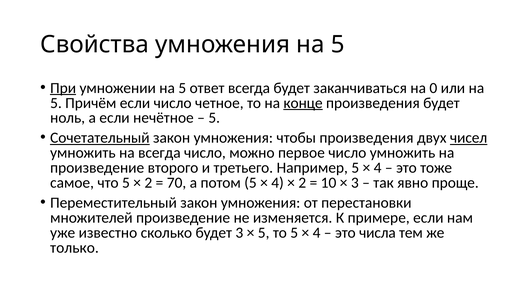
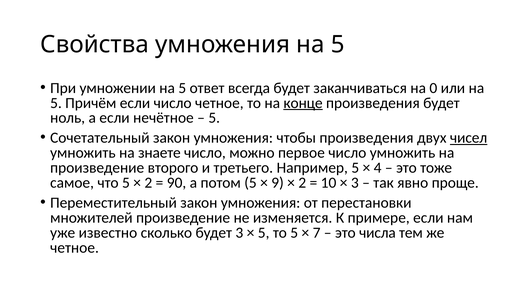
При underline: present -> none
Сочетательный underline: present -> none
на всегда: всегда -> знаете
70: 70 -> 90
4 at (278, 183): 4 -> 9
4 at (317, 233): 4 -> 7
только at (74, 248): только -> четное
